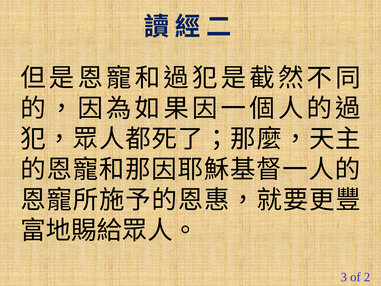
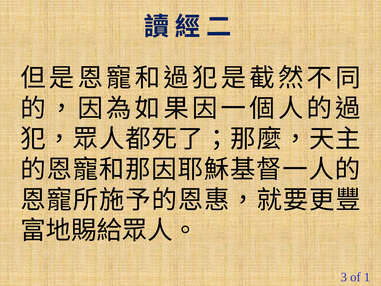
2: 2 -> 1
